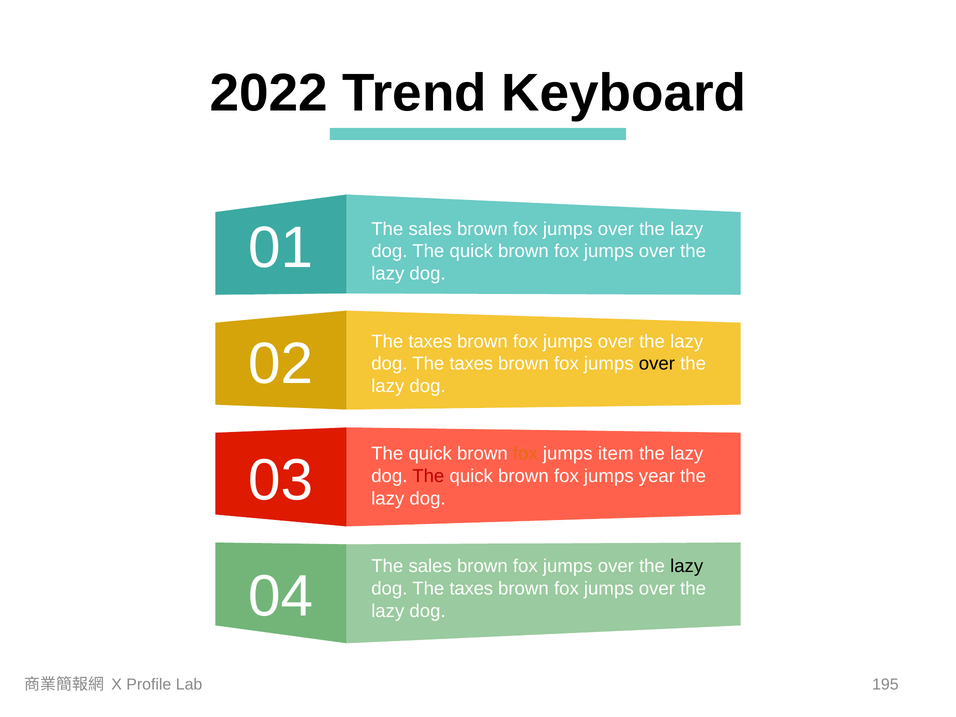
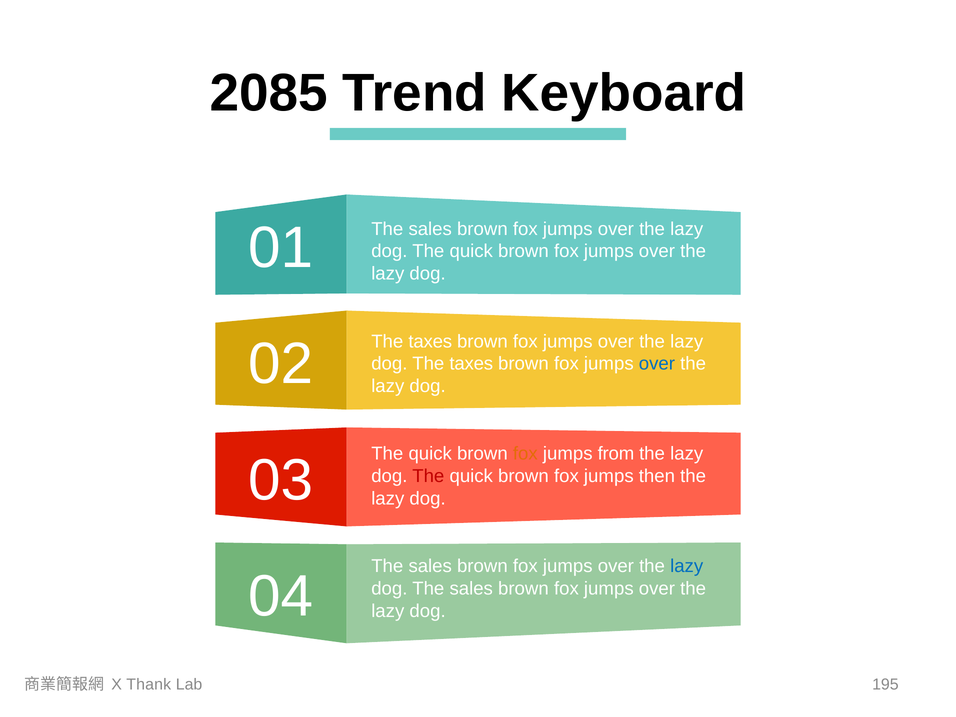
2022: 2022 -> 2085
over at (657, 364) colour: black -> blue
item: item -> from
year: year -> then
lazy at (687, 566) colour: black -> blue
taxes at (471, 589): taxes -> sales
Profile: Profile -> Thank
